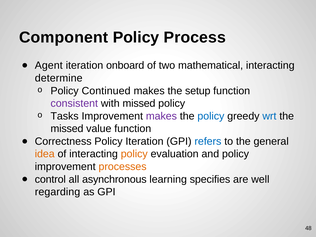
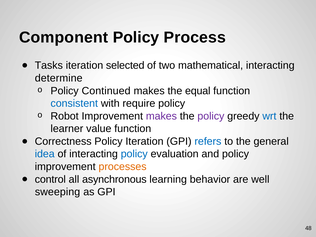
Agent: Agent -> Tasks
onboard: onboard -> selected
setup: setup -> equal
consistent colour: purple -> blue
with missed: missed -> require
Tasks: Tasks -> Robot
policy at (211, 116) colour: blue -> purple
missed at (67, 129): missed -> learner
idea colour: orange -> blue
policy at (134, 154) colour: orange -> blue
specifies: specifies -> behavior
regarding: regarding -> sweeping
